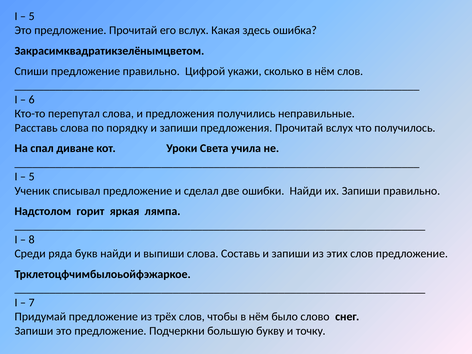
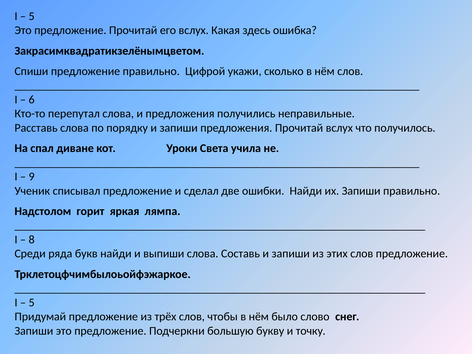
5 at (32, 177): 5 -> 9
7 at (32, 303): 7 -> 5
